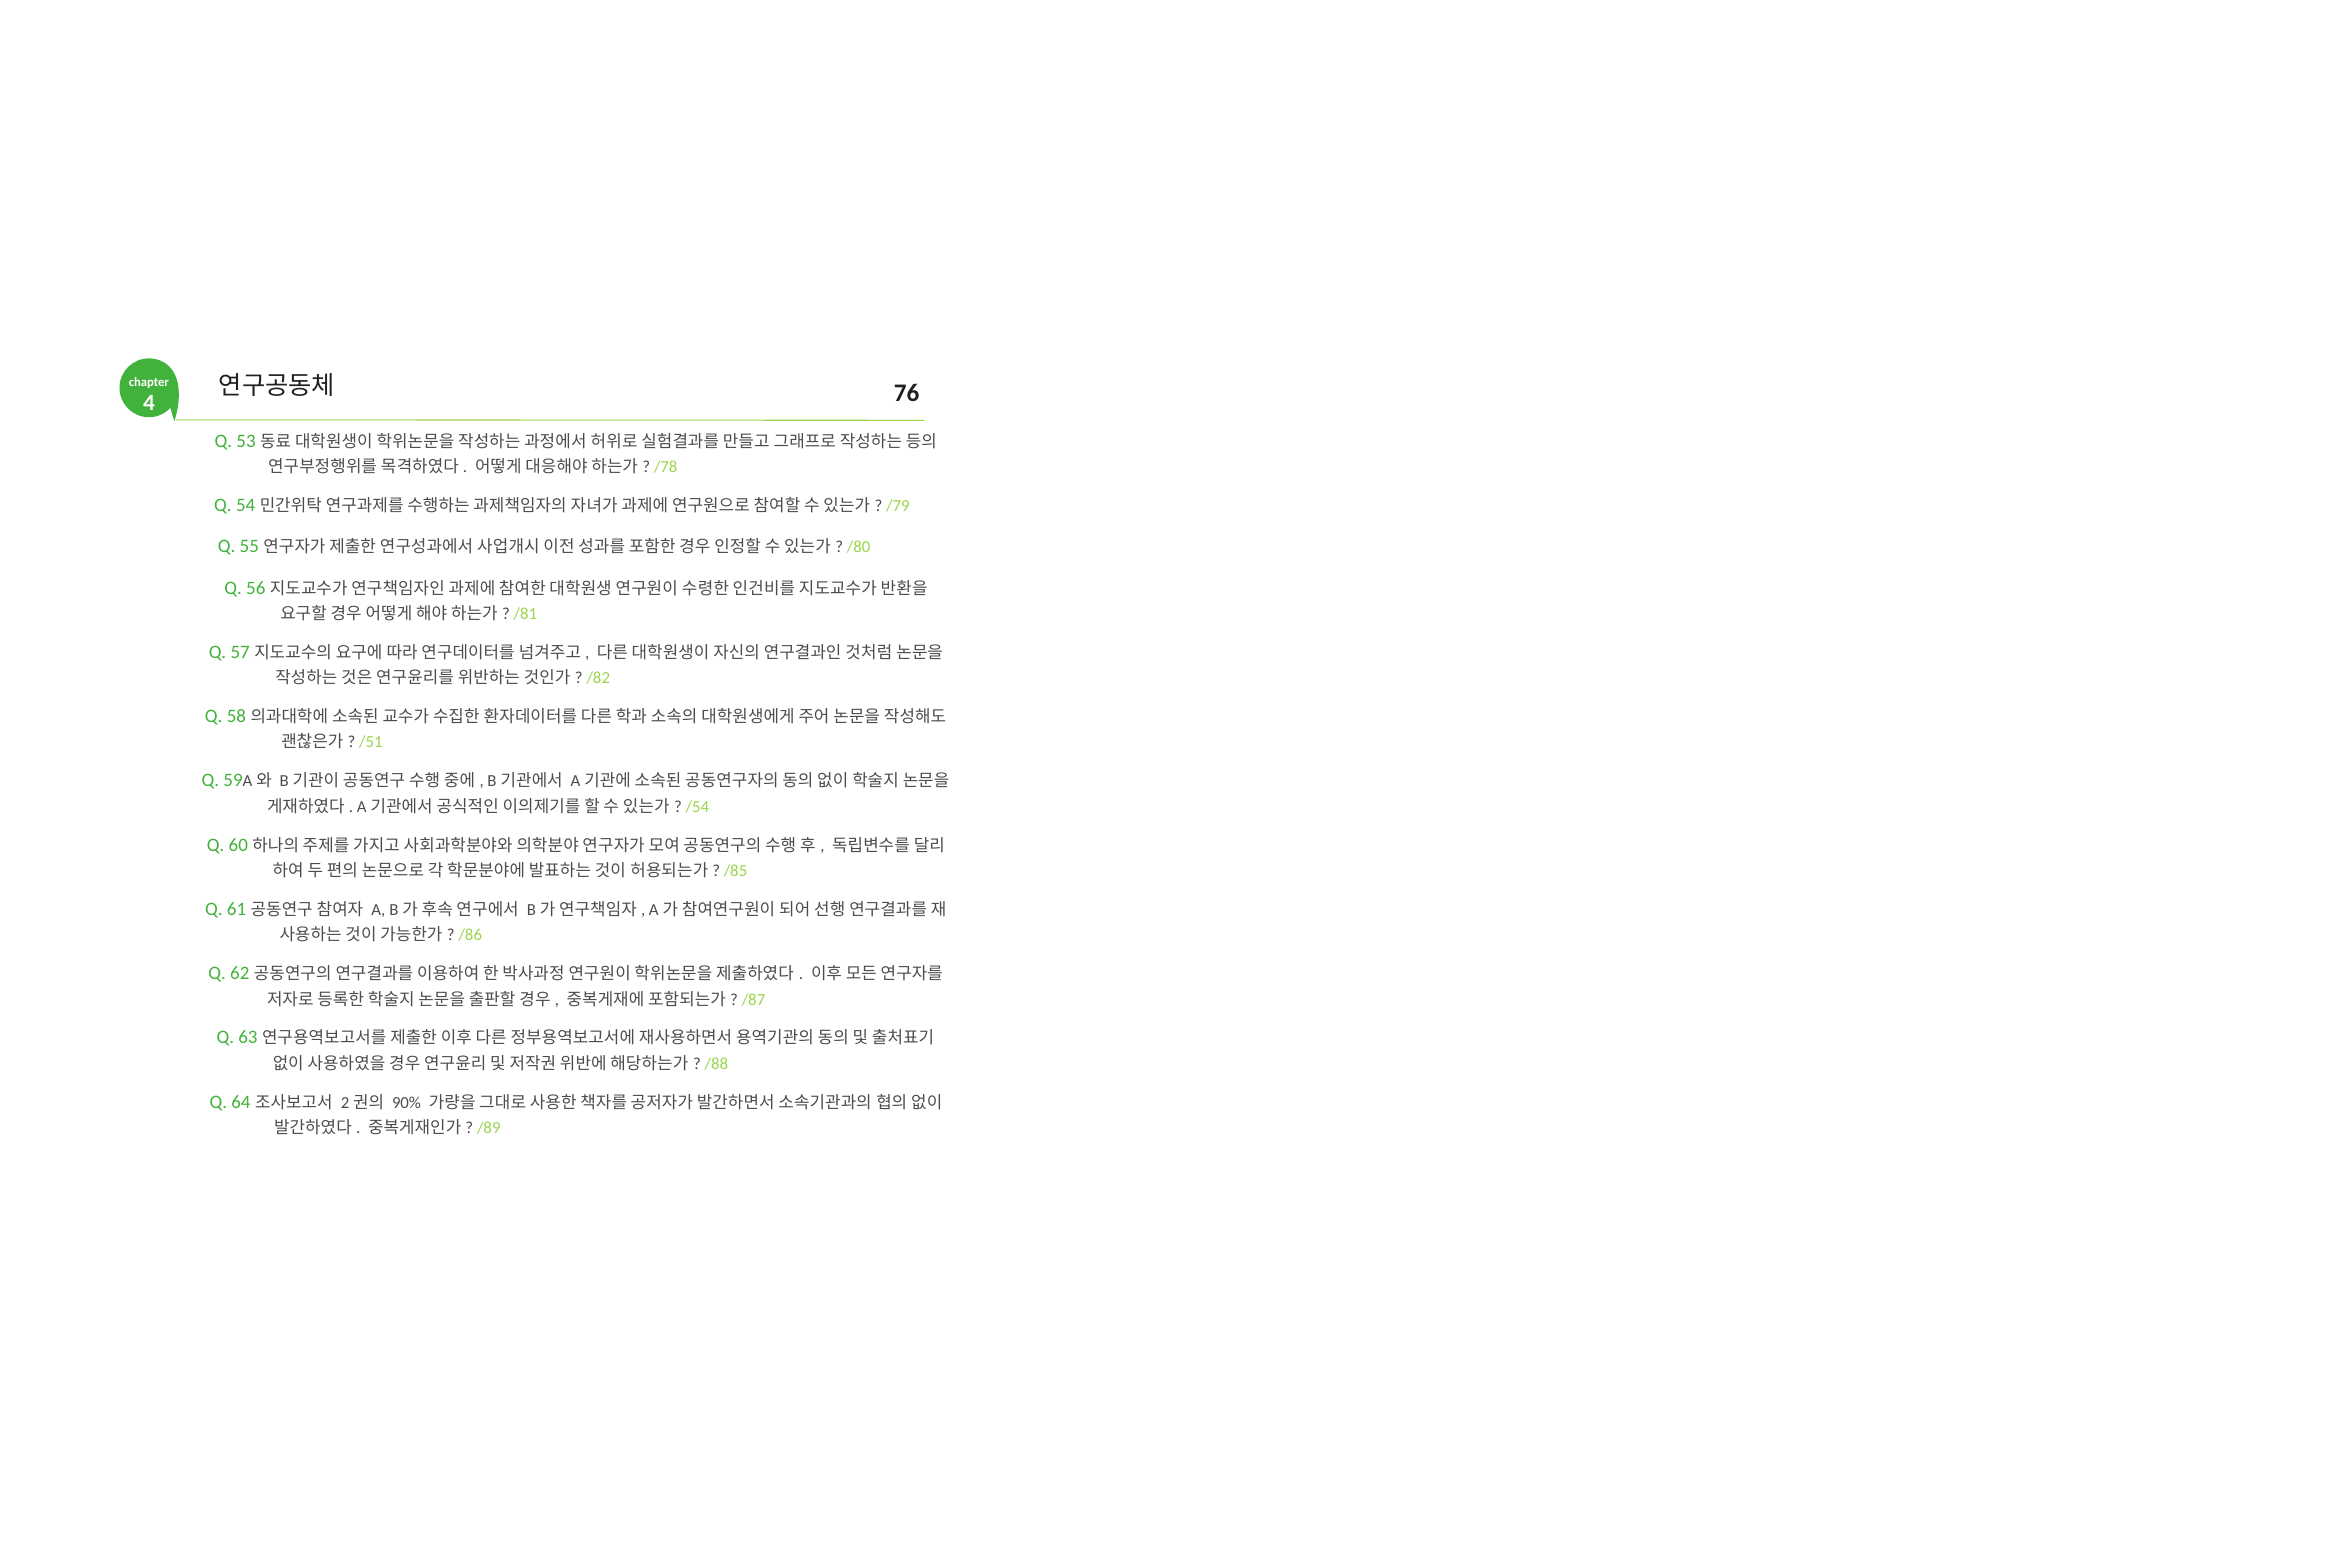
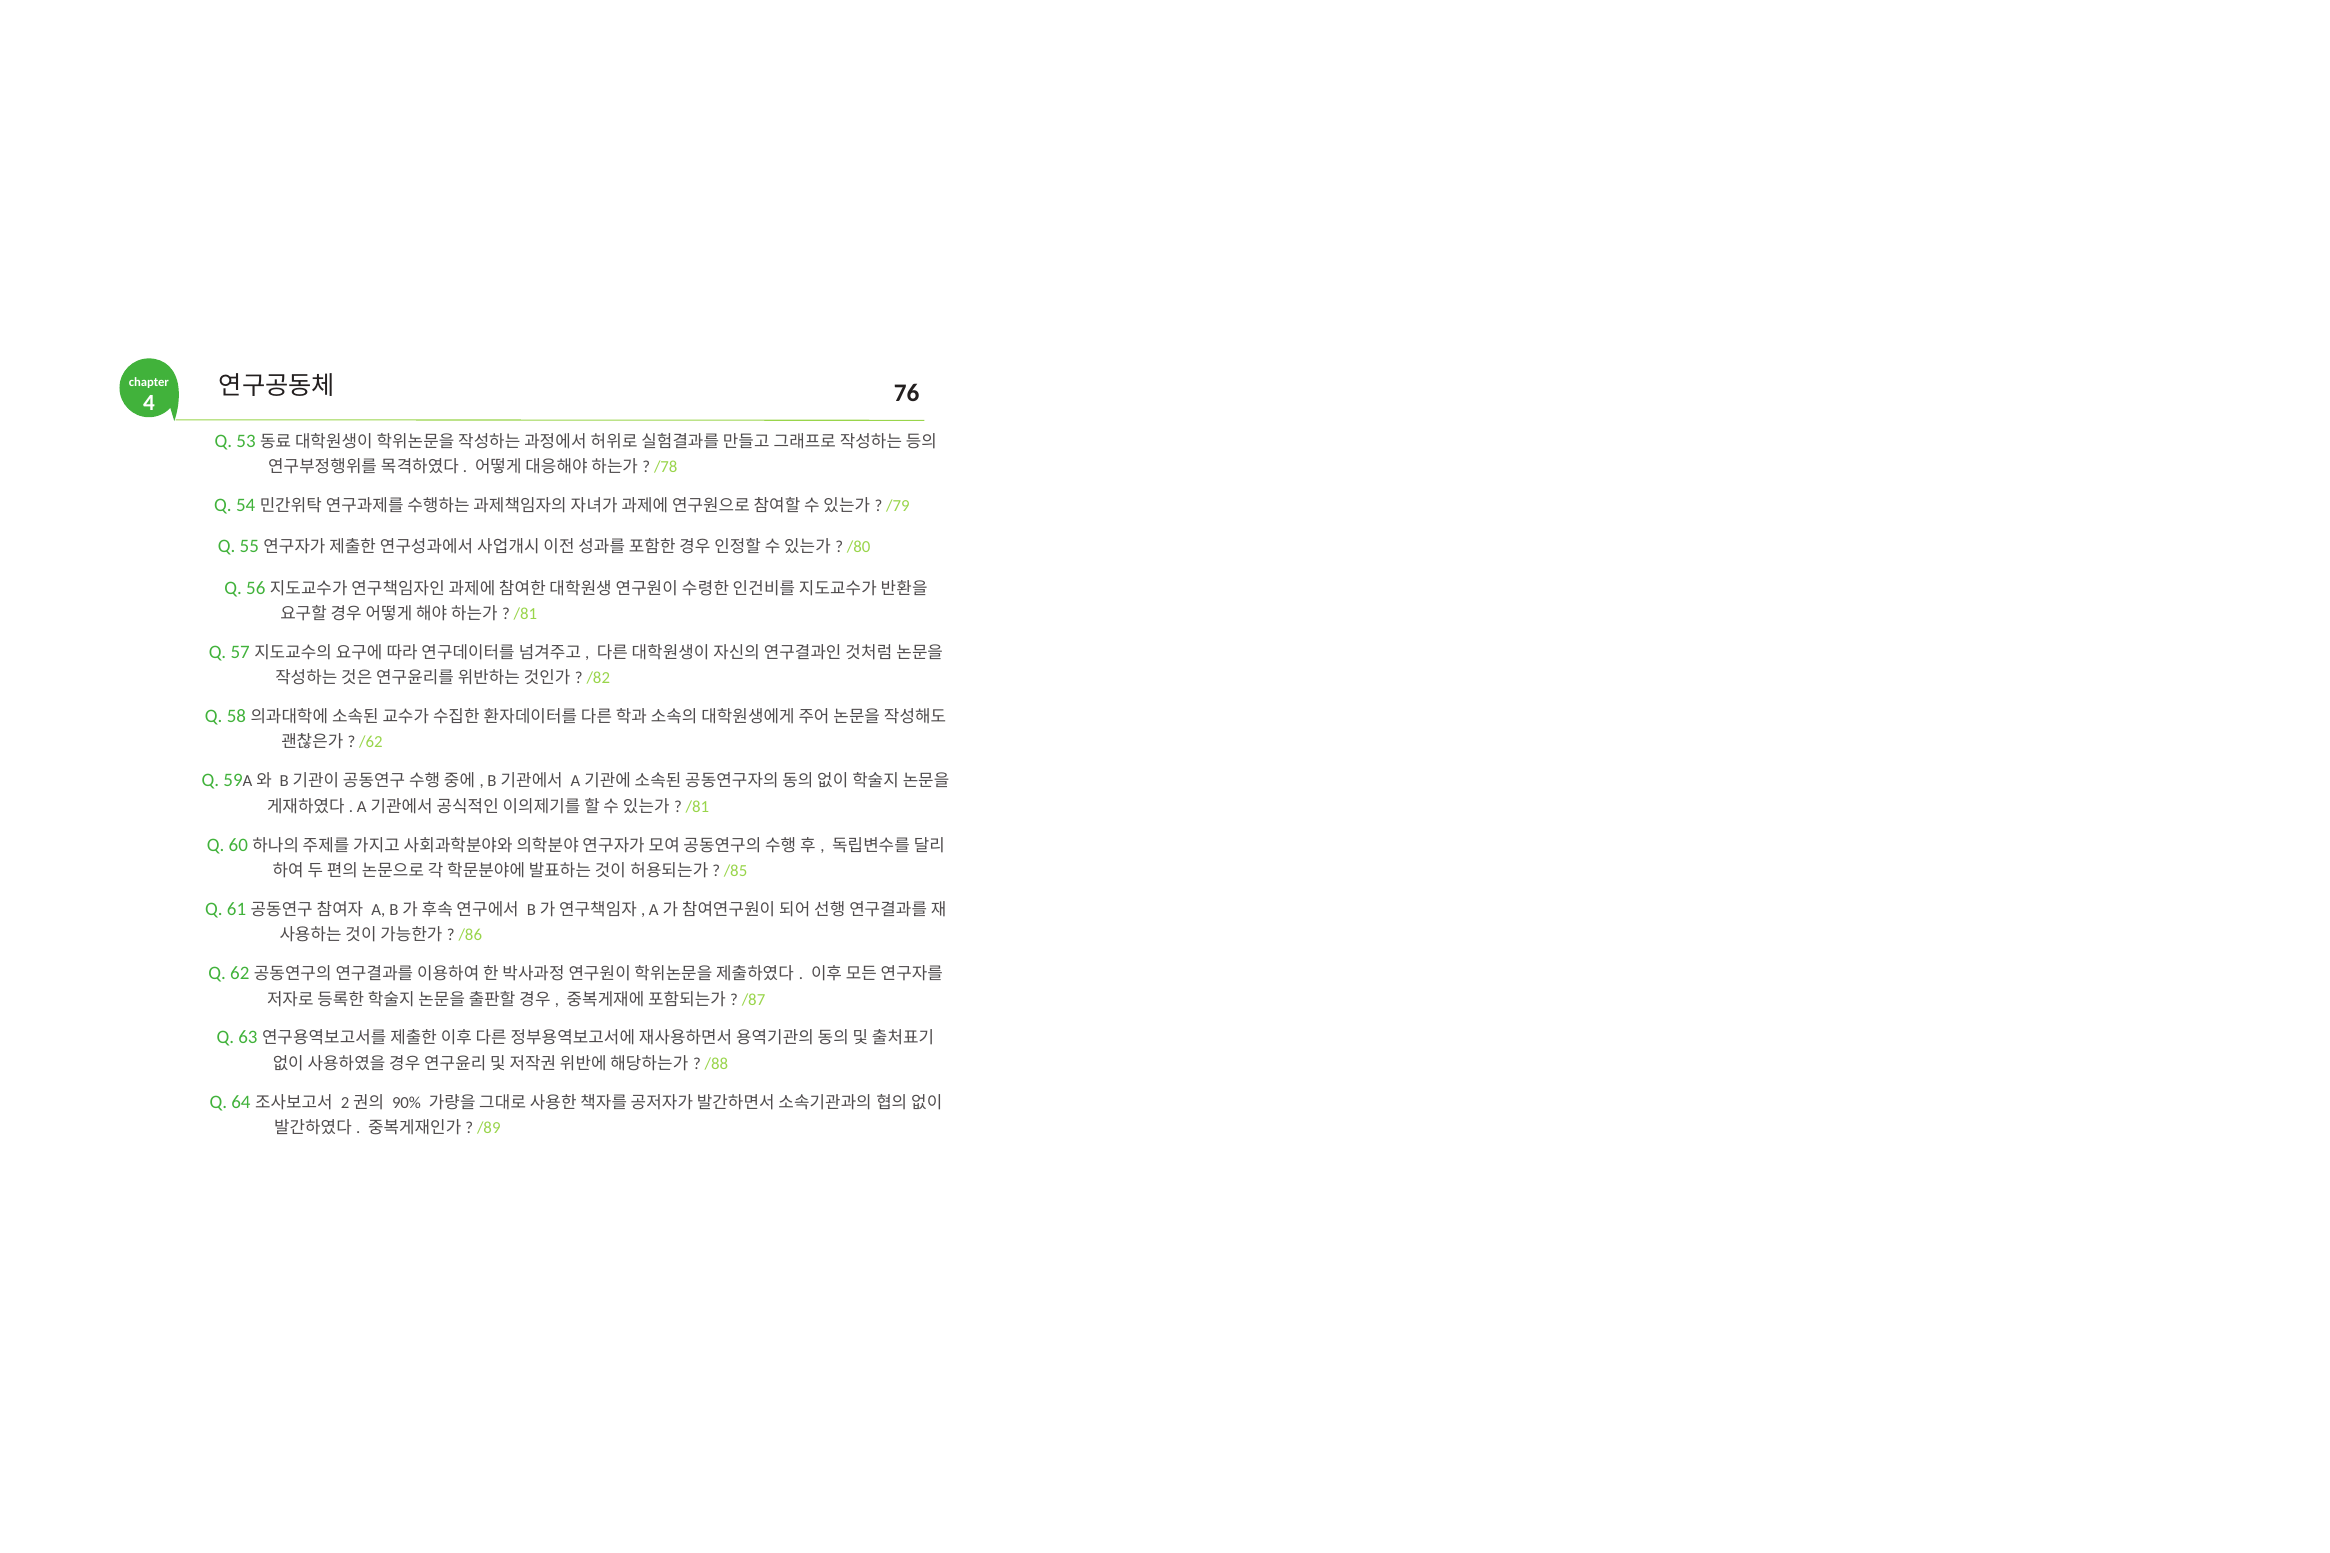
/51: /51 -> /62
/54 at (697, 807): /54 -> /81
